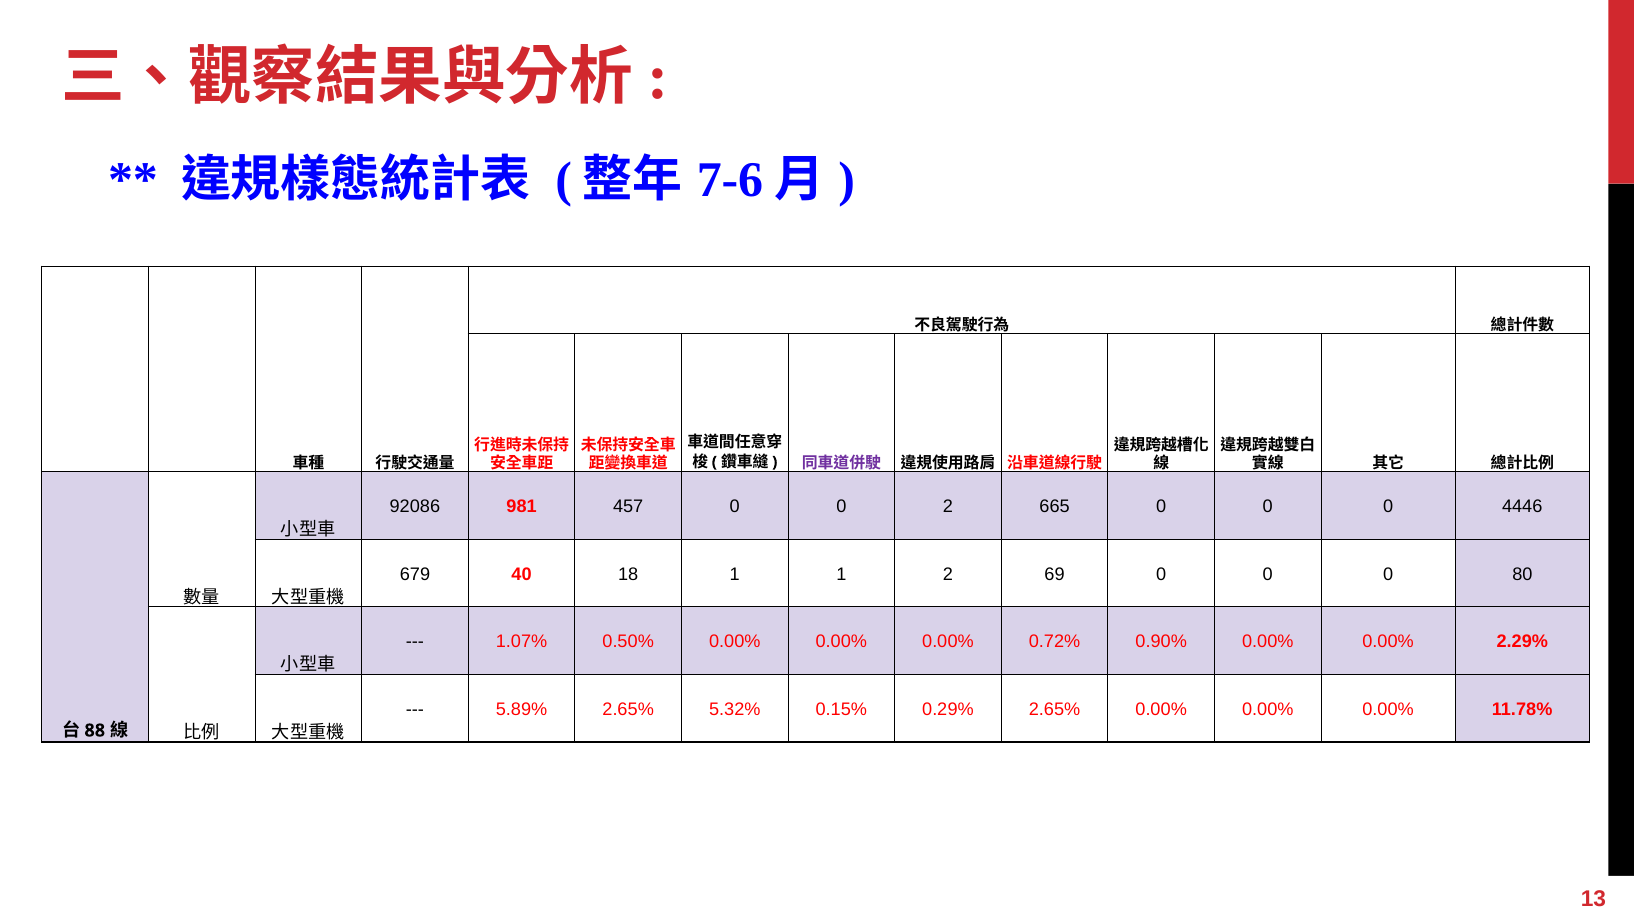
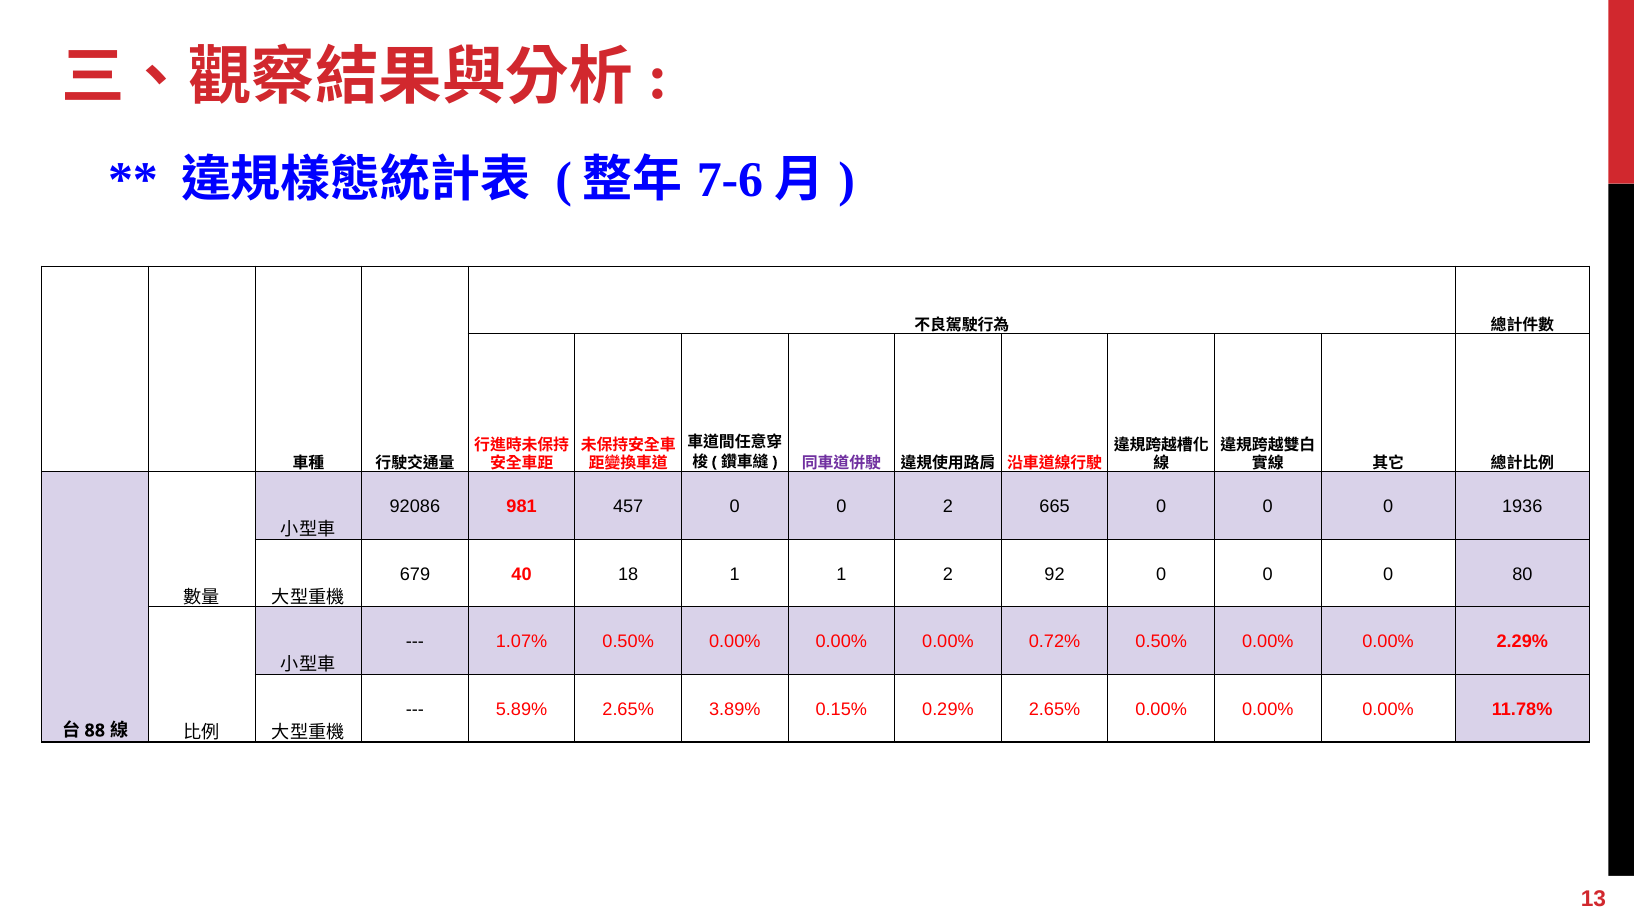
4446: 4446 -> 1936
69: 69 -> 92
0.72% 0.90%: 0.90% -> 0.50%
5.32%: 5.32% -> 3.89%
